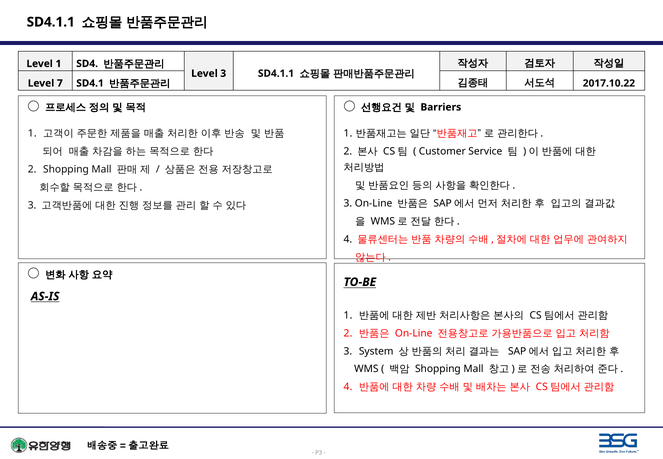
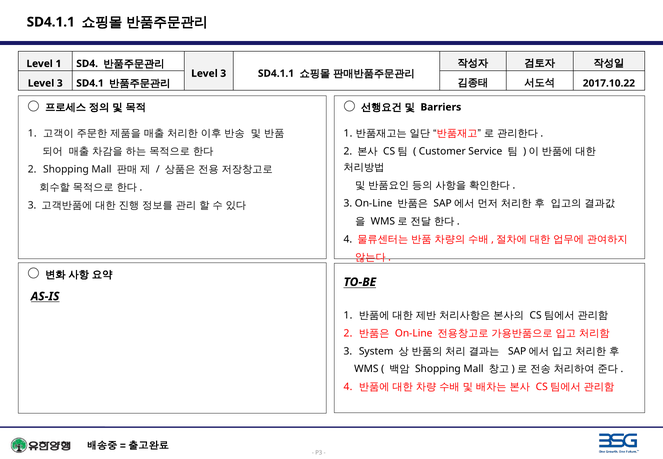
7 at (60, 83): 7 -> 3
